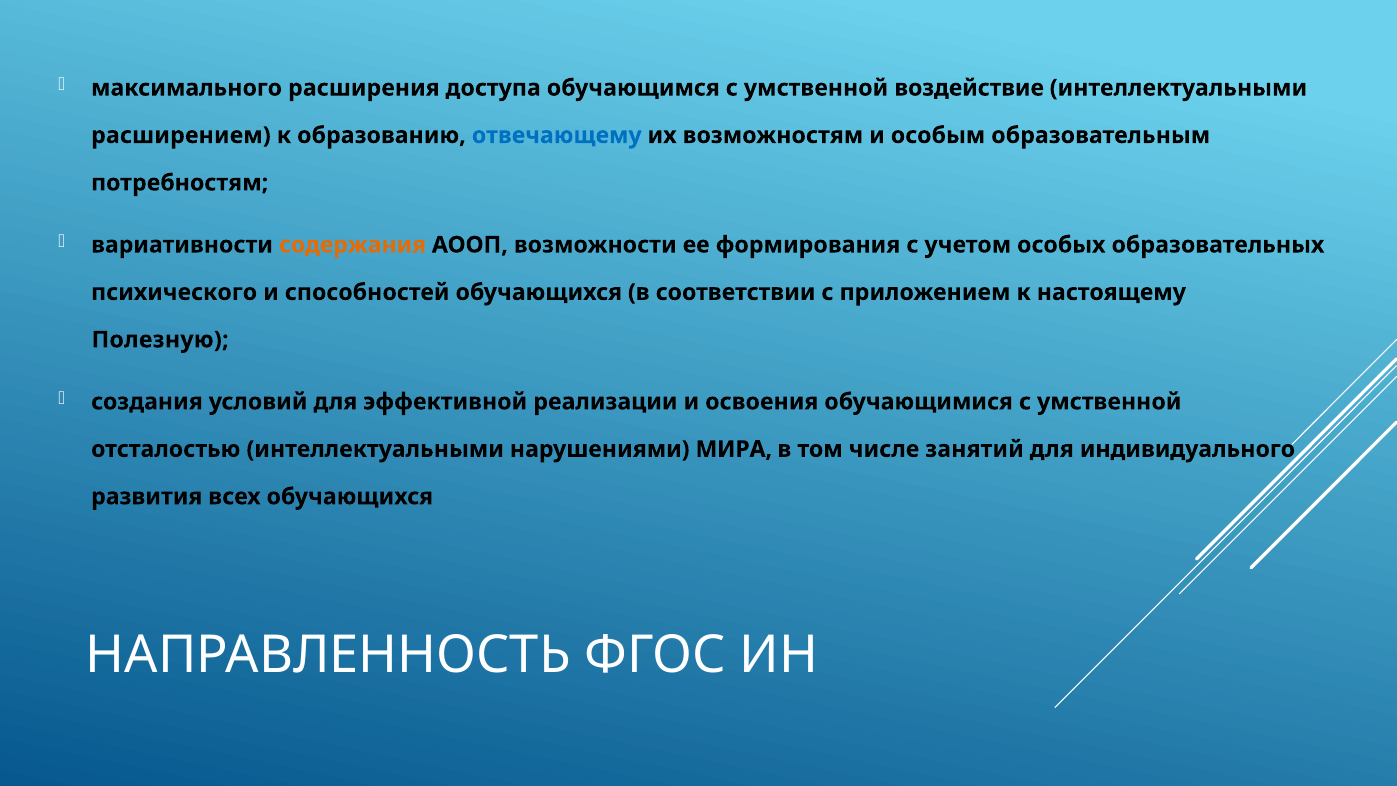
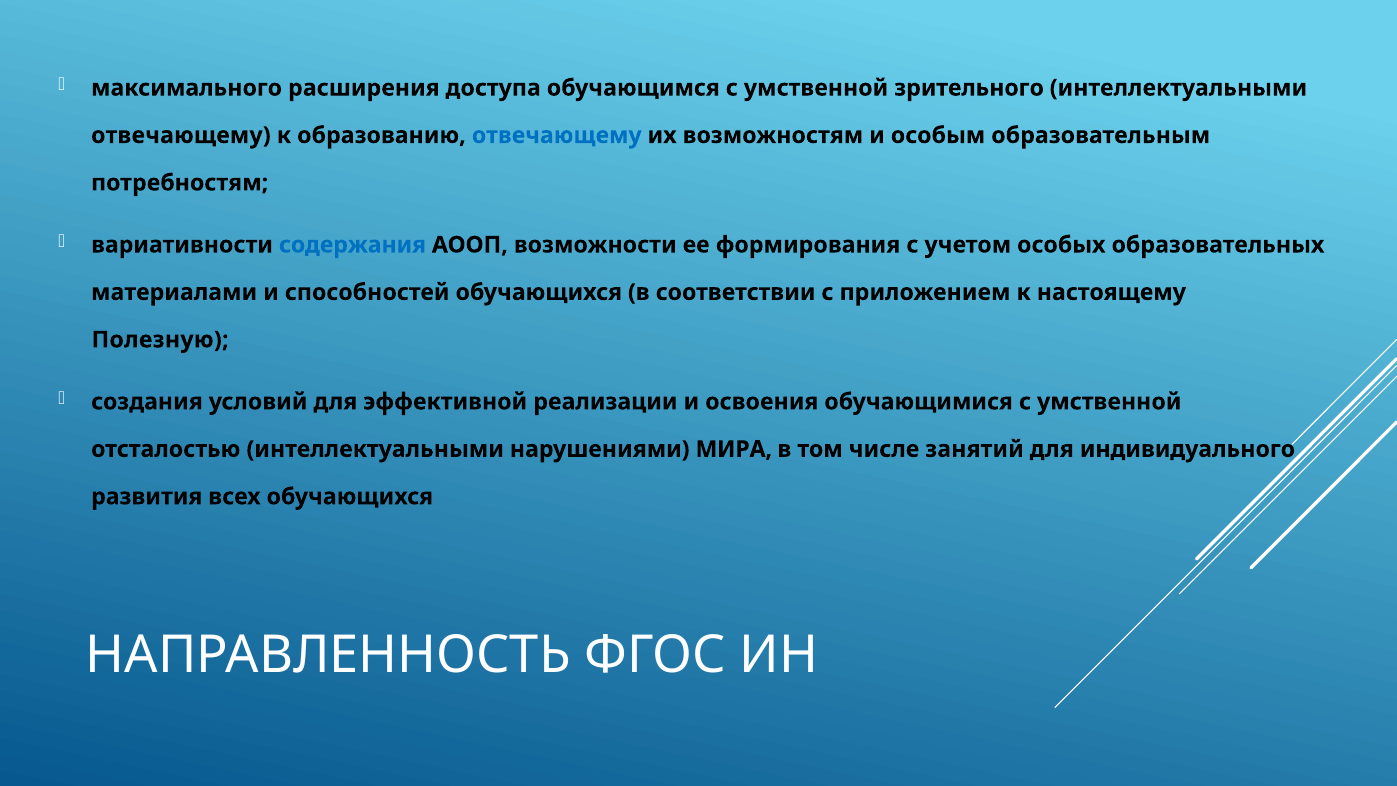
воздействие: воздействие -> зрительного
расширением at (181, 135): расширением -> отвечающему
содержания colour: orange -> blue
психического: психического -> материалами
